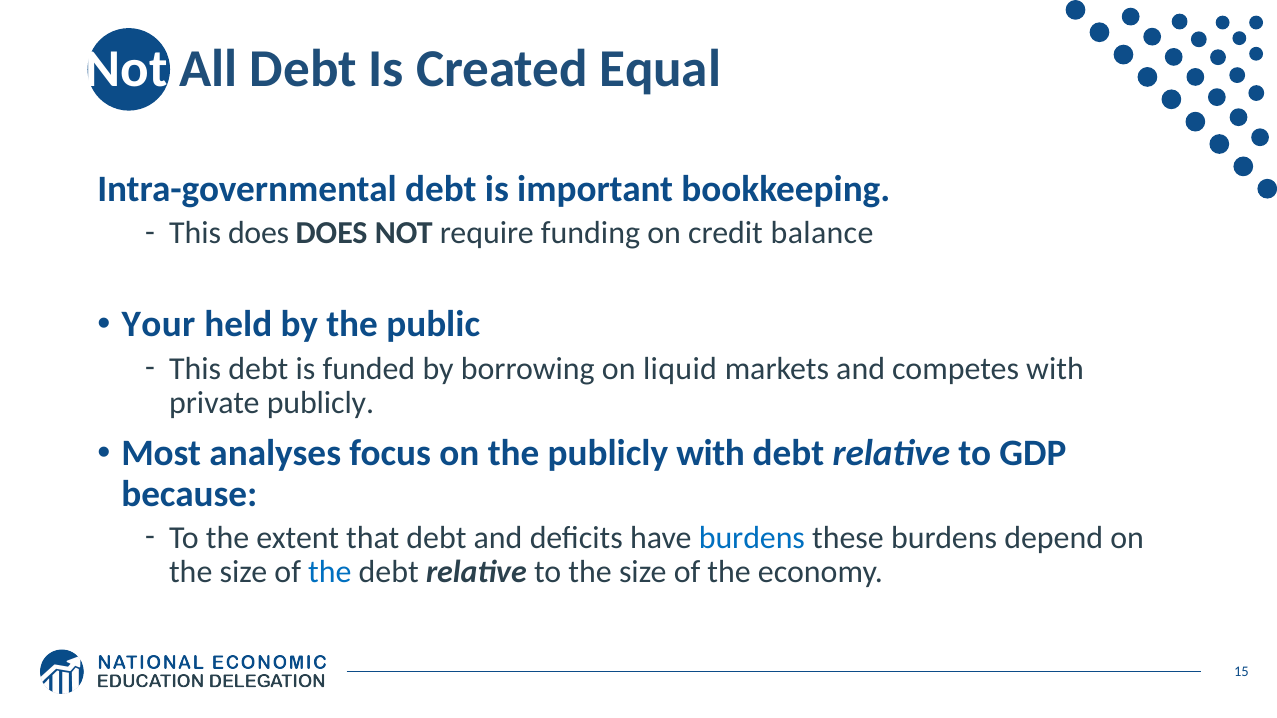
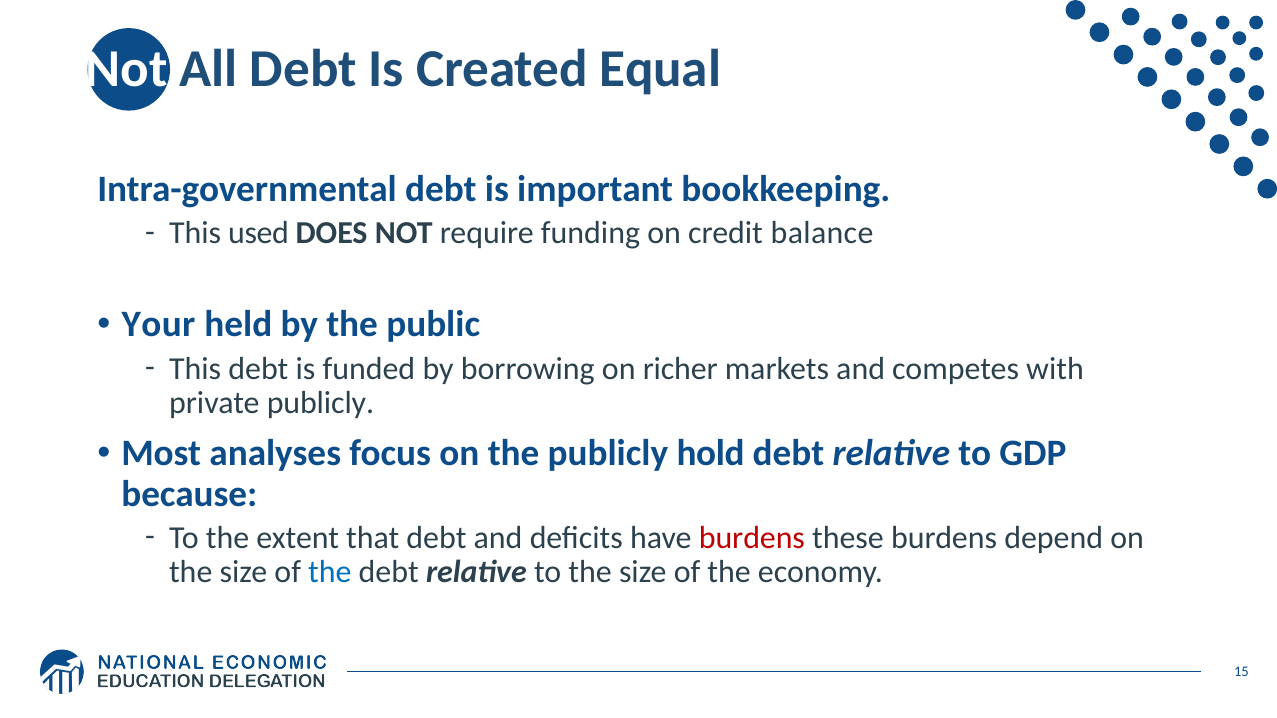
This does: does -> used
liquid: liquid -> richer
publicly with: with -> hold
burdens at (752, 538) colour: blue -> red
